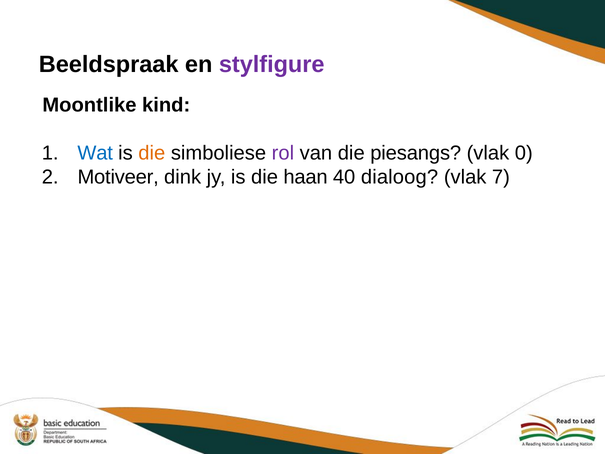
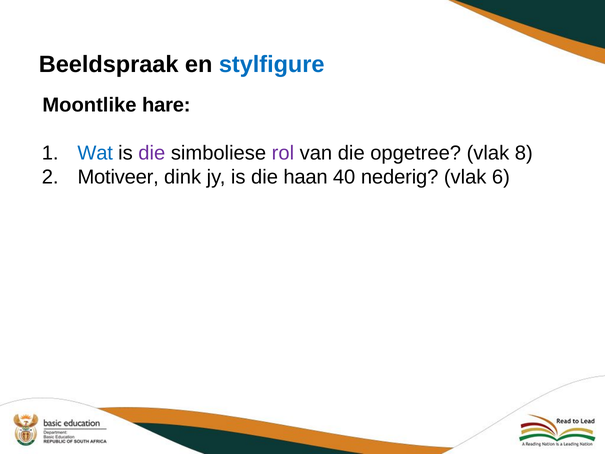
stylfigure colour: purple -> blue
kind: kind -> hare
die at (152, 153) colour: orange -> purple
piesangs: piesangs -> opgetree
0: 0 -> 8
dialoog: dialoog -> nederig
7: 7 -> 6
